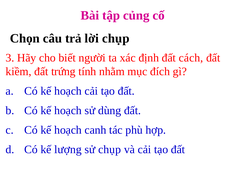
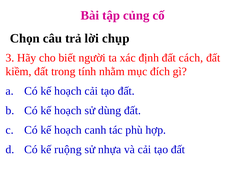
trứng: trứng -> trong
lượng: lượng -> ruộng
sử chụp: chụp -> nhựa
